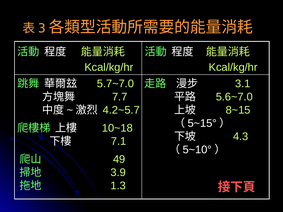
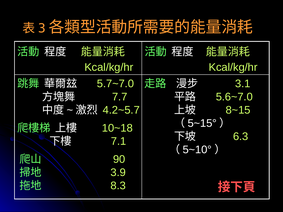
4.3: 4.3 -> 6.3
49: 49 -> 90
1.3: 1.3 -> 8.3
